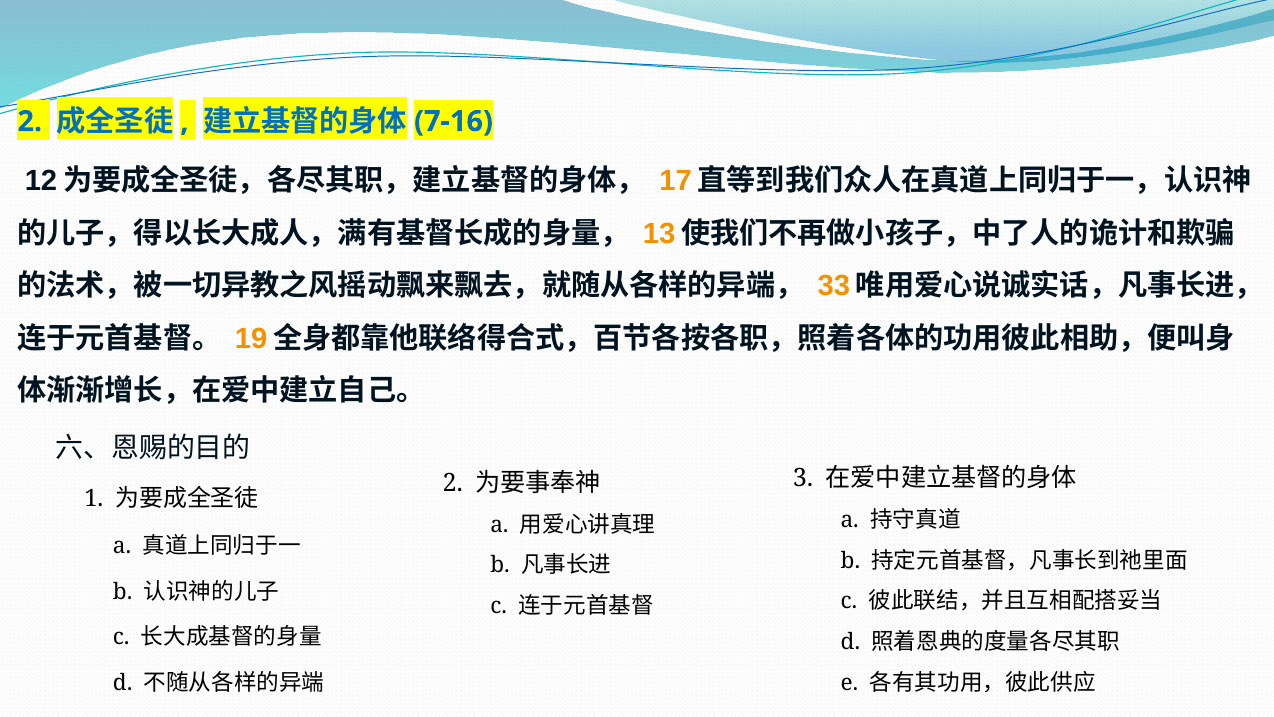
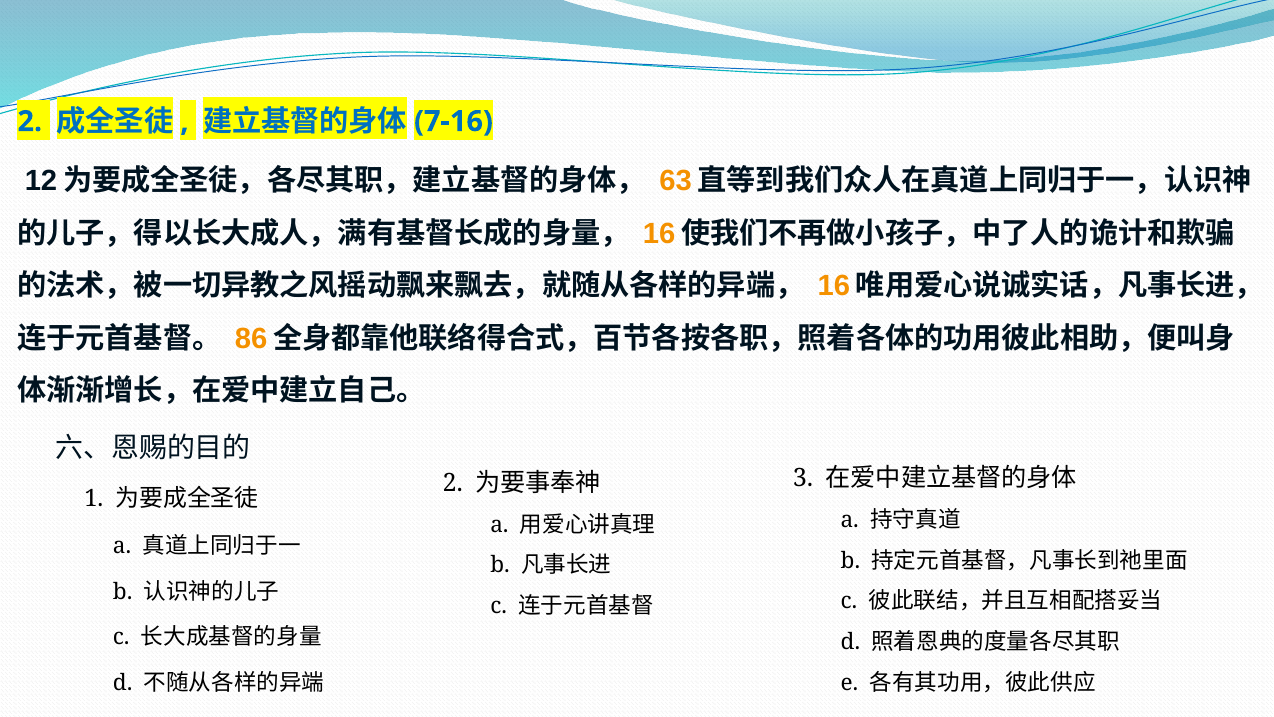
17: 17 -> 63
13 at (659, 233): 13 -> 16
33 at (834, 286): 33 -> 16
19: 19 -> 86
